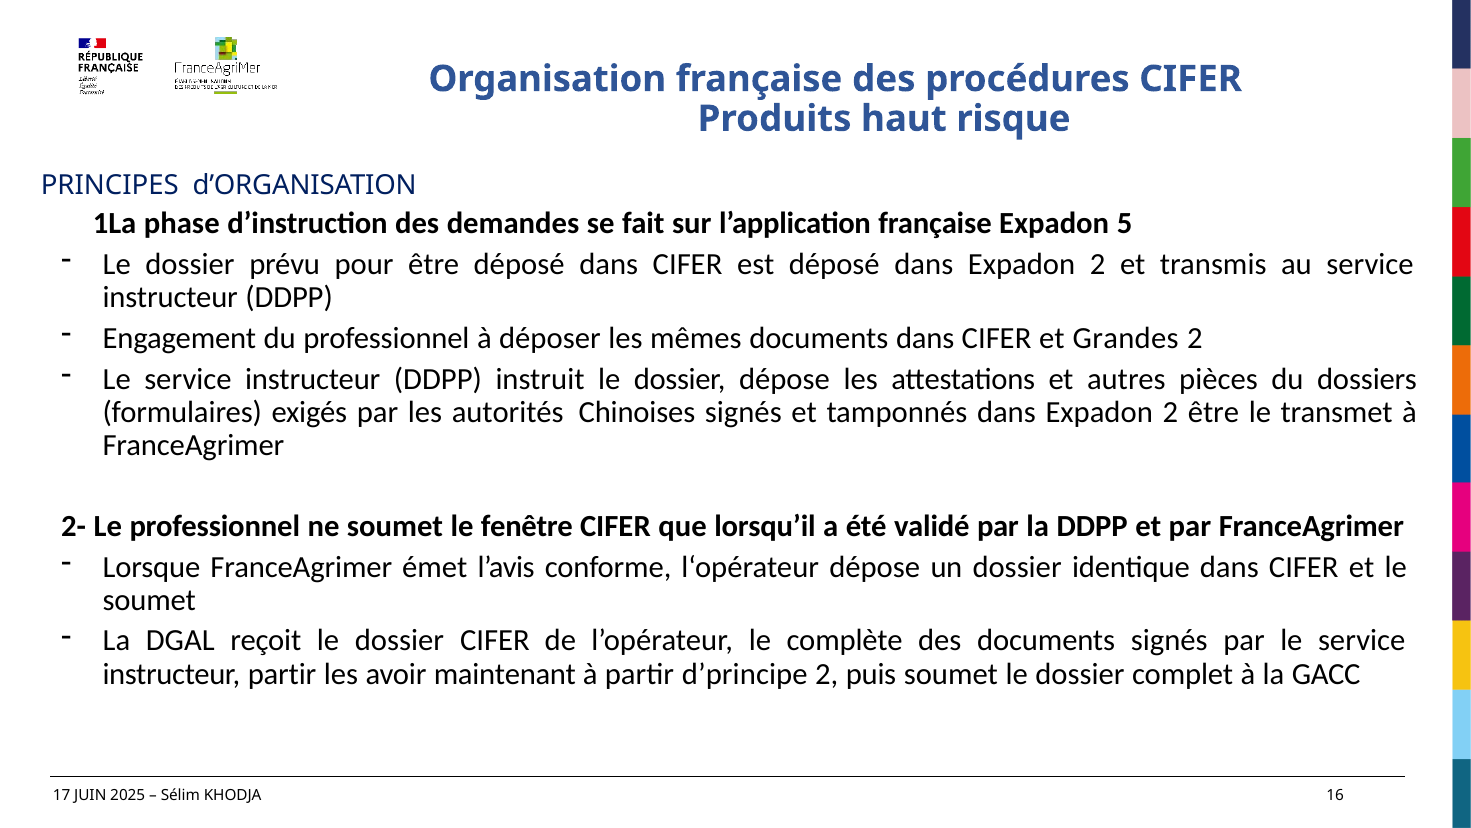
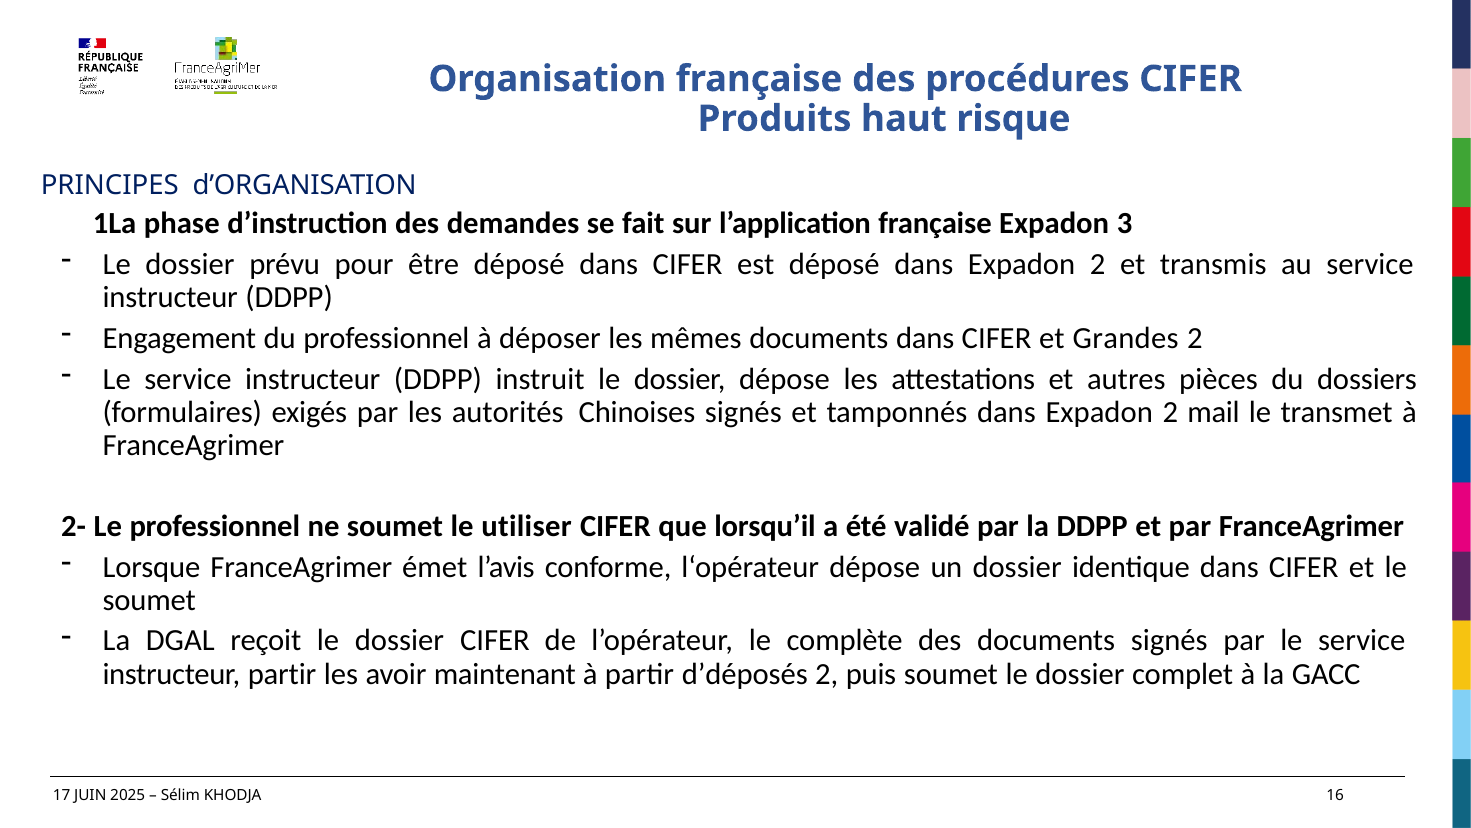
5: 5 -> 3
2 être: être -> mail
fenêtre: fenêtre -> utiliser
d’principe: d’principe -> d’déposés
